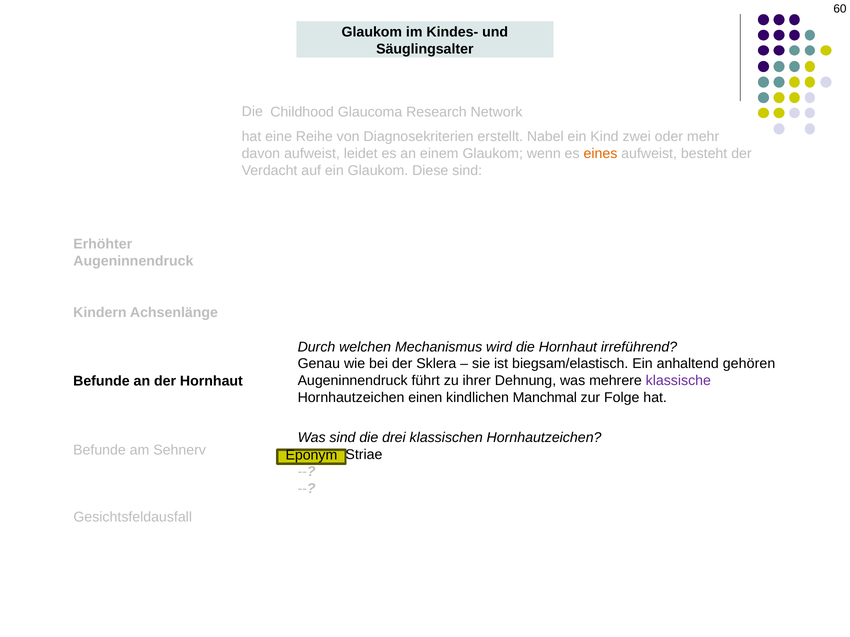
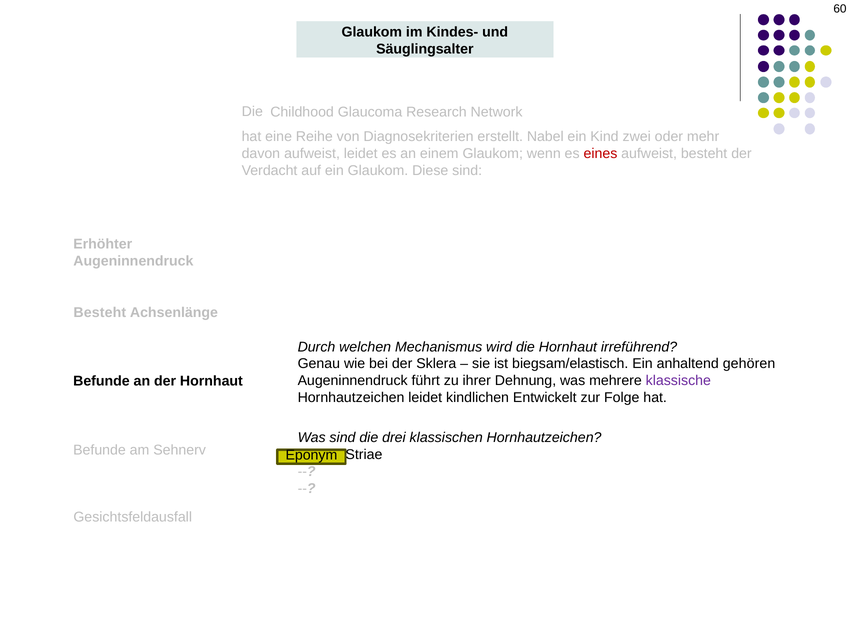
eines colour: orange -> red
Kindern at (100, 313): Kindern -> Besteht
Hornhautzeichen einen: einen -> leidet
Manchmal: Manchmal -> Entwickelt
